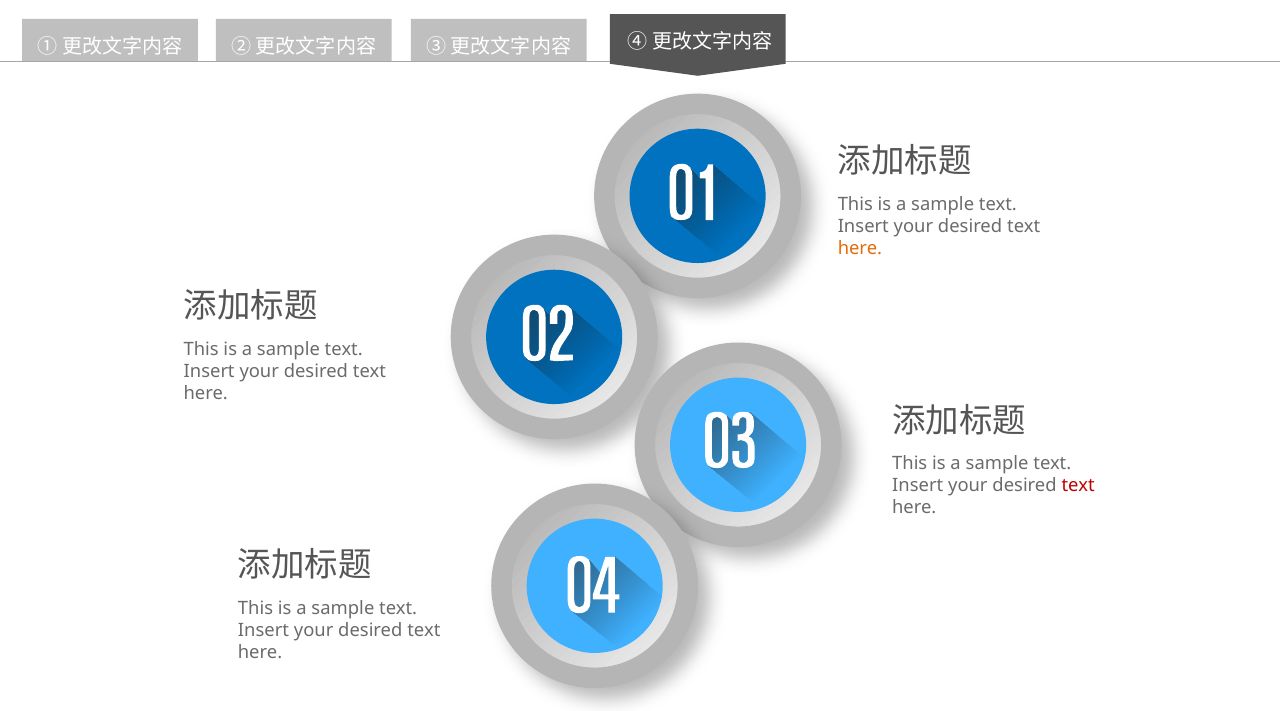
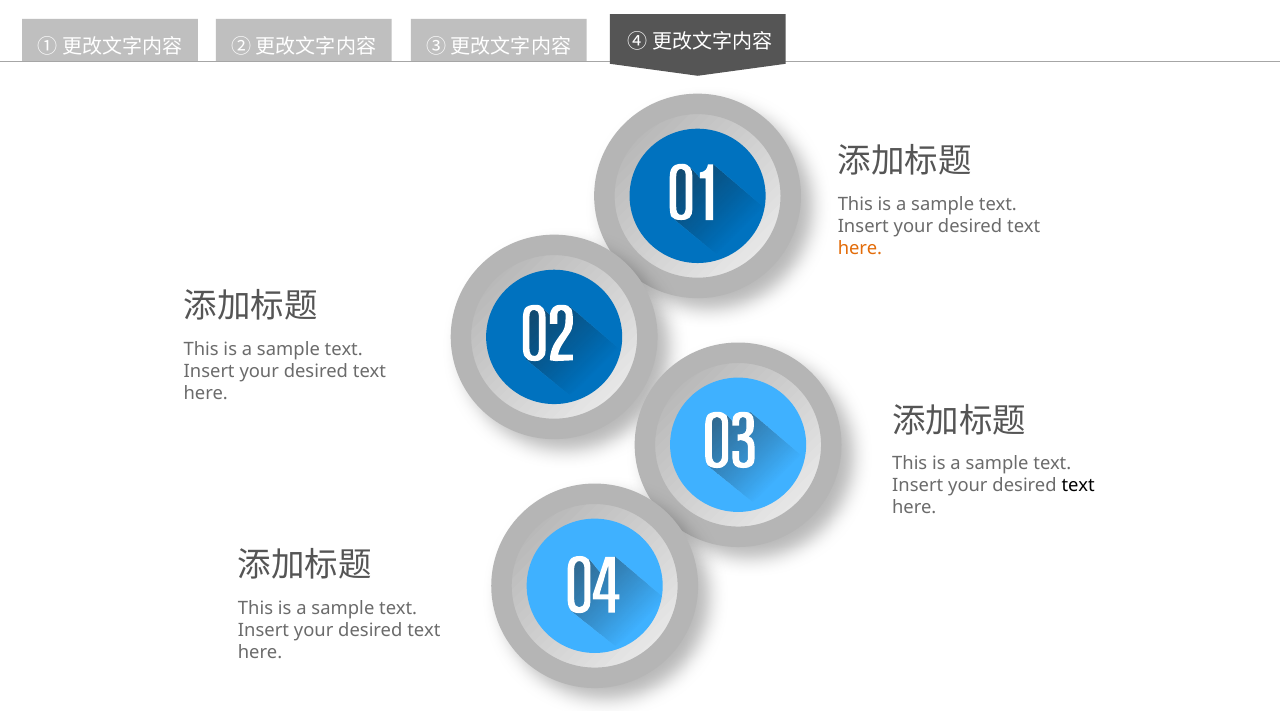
text at (1078, 486) colour: red -> black
